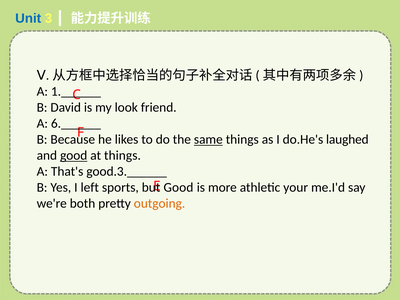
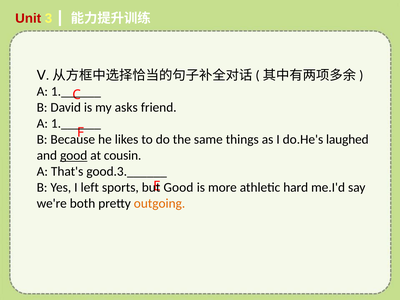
Unit colour: blue -> red
look: look -> asks
6.______ at (76, 124): 6.______ -> 1.______
same underline: present -> none
at things: things -> cousin
your: your -> hard
